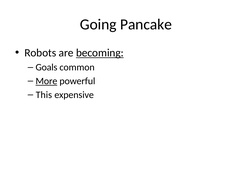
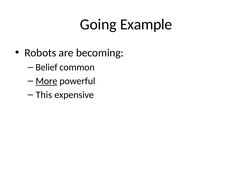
Pancake: Pancake -> Example
becoming underline: present -> none
Goals: Goals -> Belief
